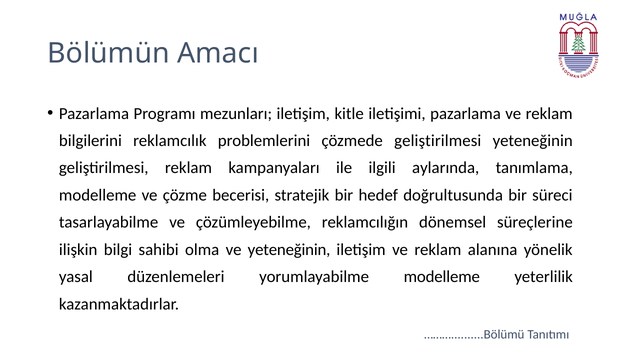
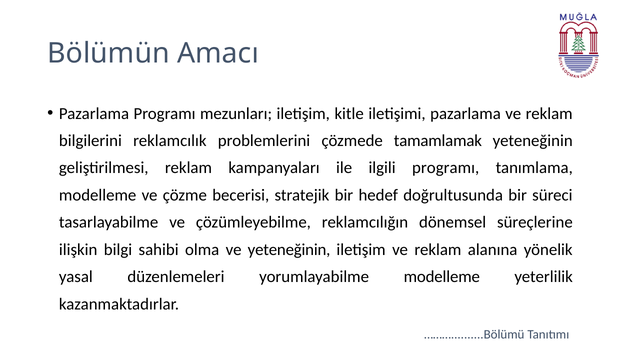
çözmede geliştirilmesi: geliştirilmesi -> tamamlamak
ilgili aylarında: aylarında -> programı
